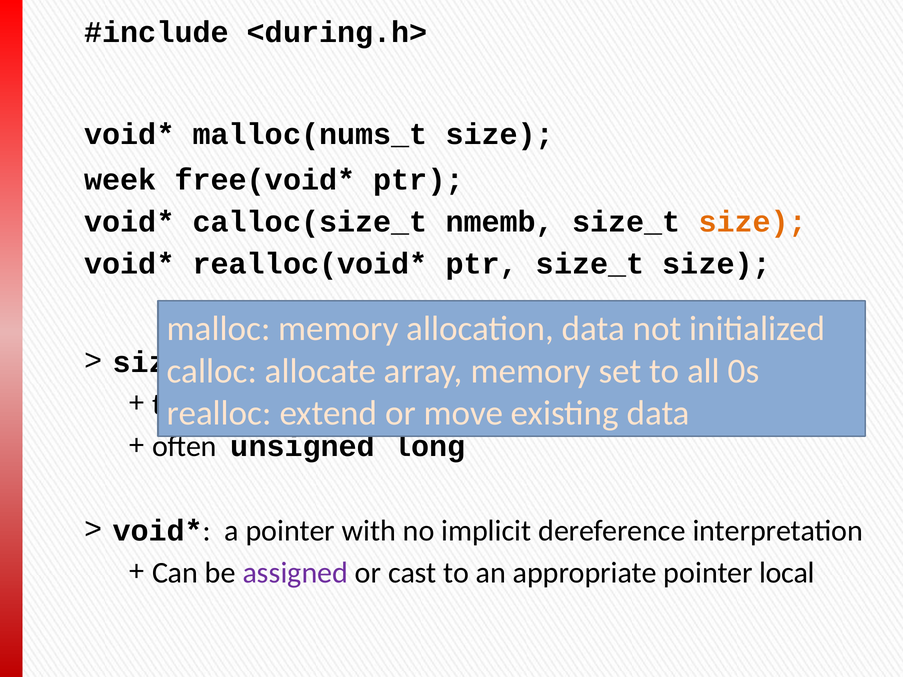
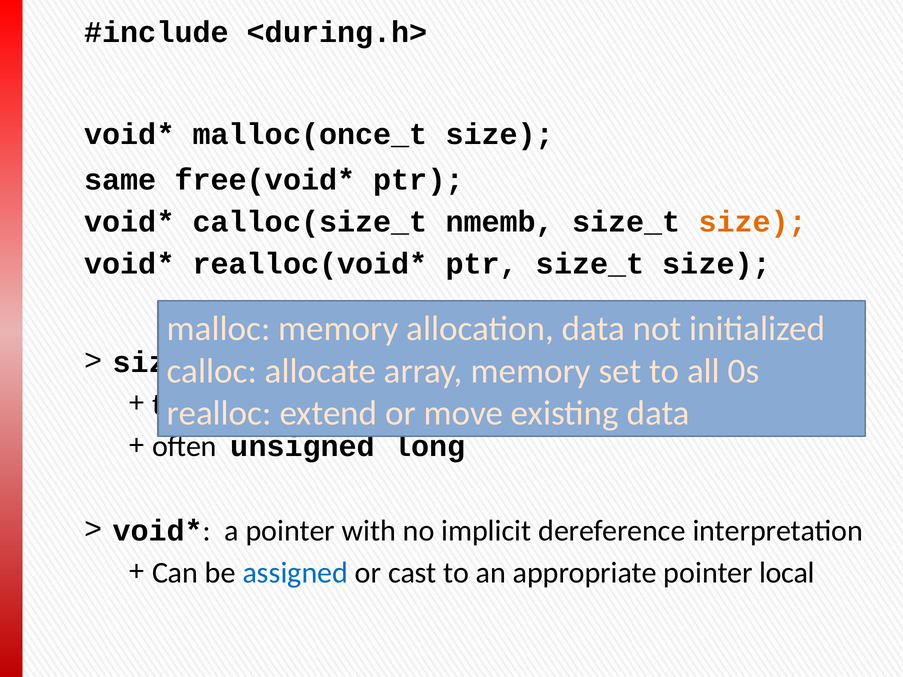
malloc(nums_t: malloc(nums_t -> malloc(once_t
week: week -> same
assigned colour: purple -> blue
